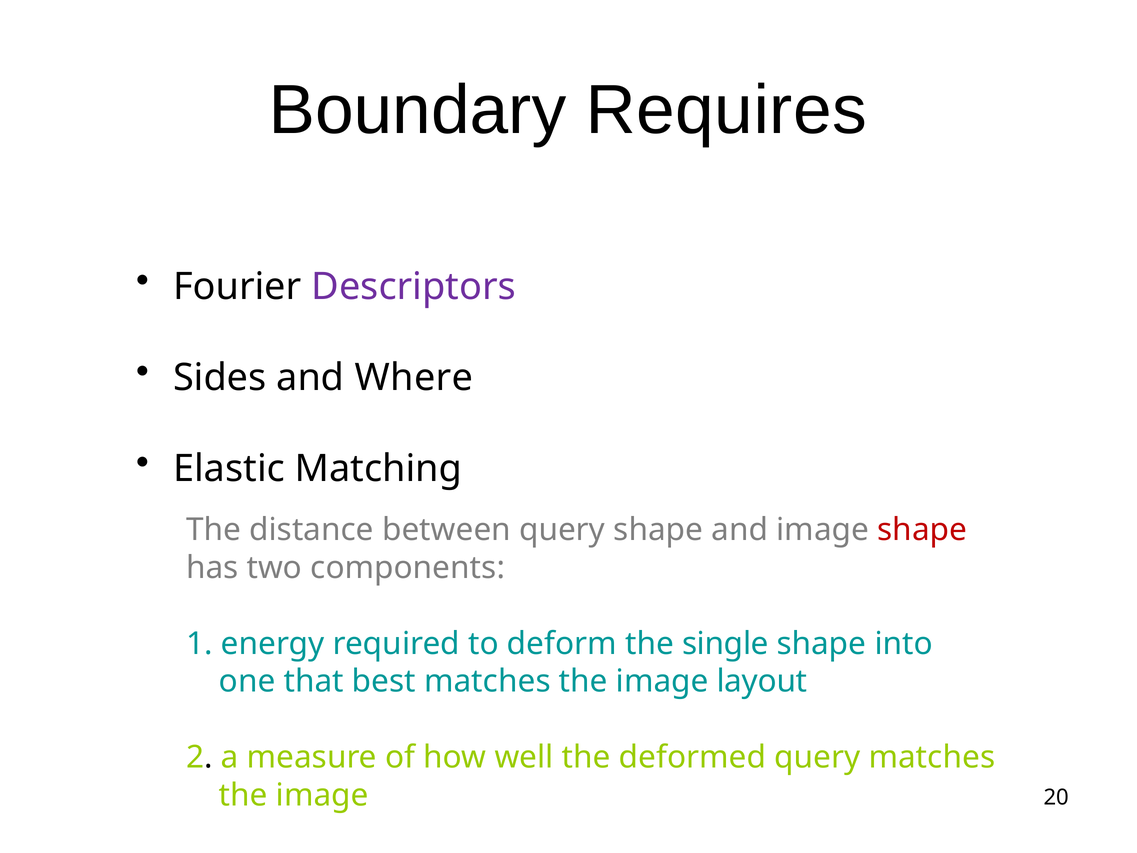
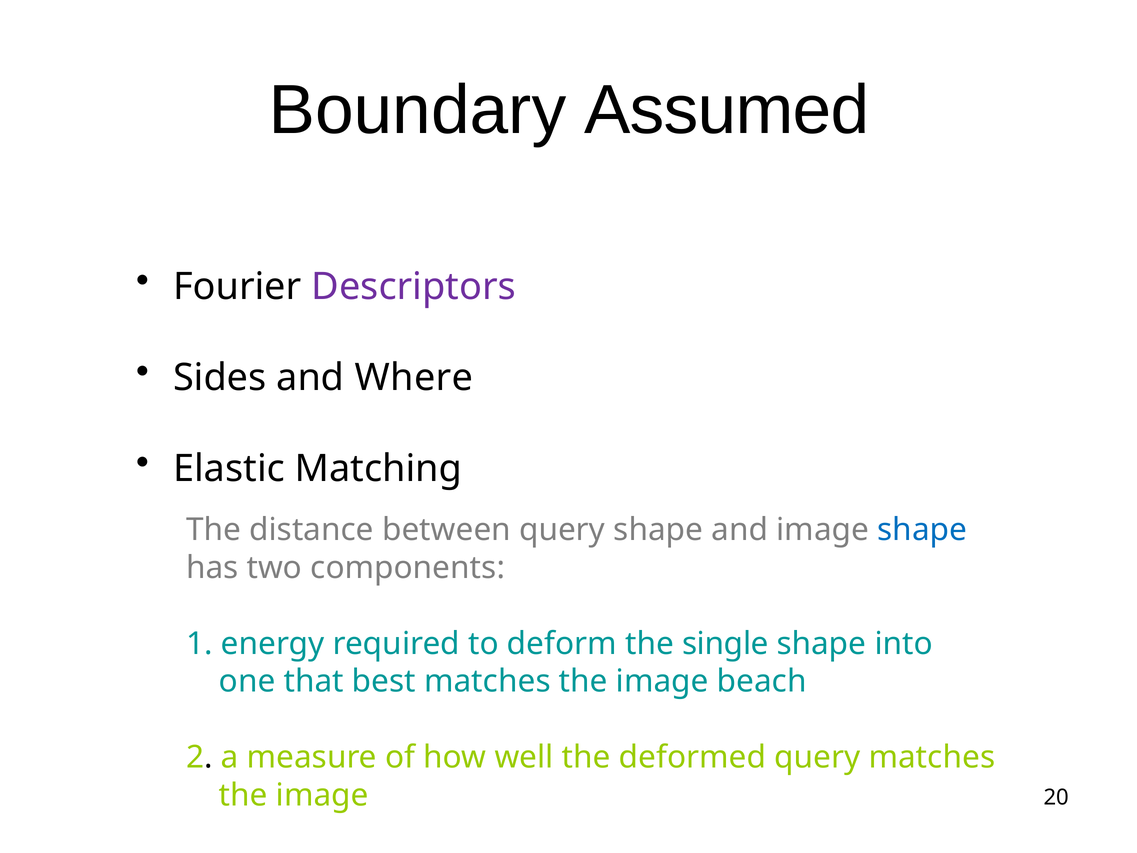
Requires: Requires -> Assumed
shape at (922, 530) colour: red -> blue
layout: layout -> beach
